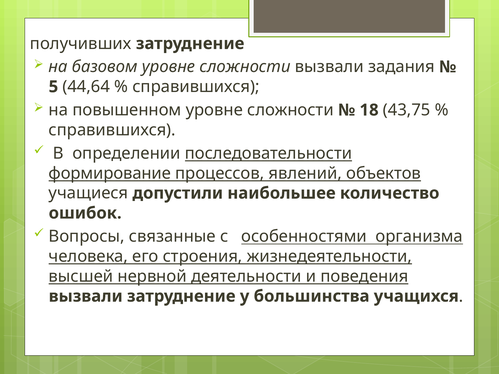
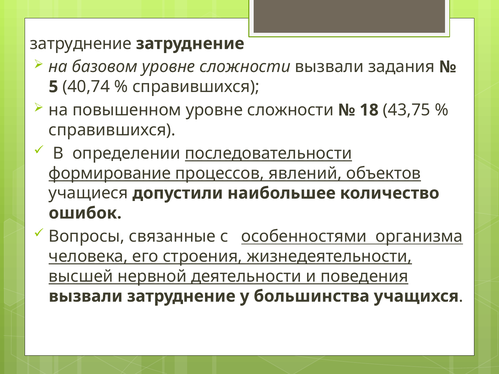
получивших at (81, 44): получивших -> затруднение
44,64: 44,64 -> 40,74
